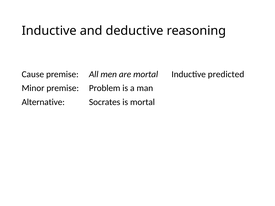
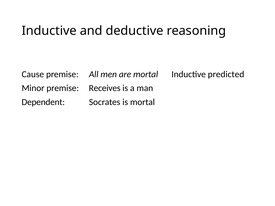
Problem: Problem -> Receives
Alternative: Alternative -> Dependent
